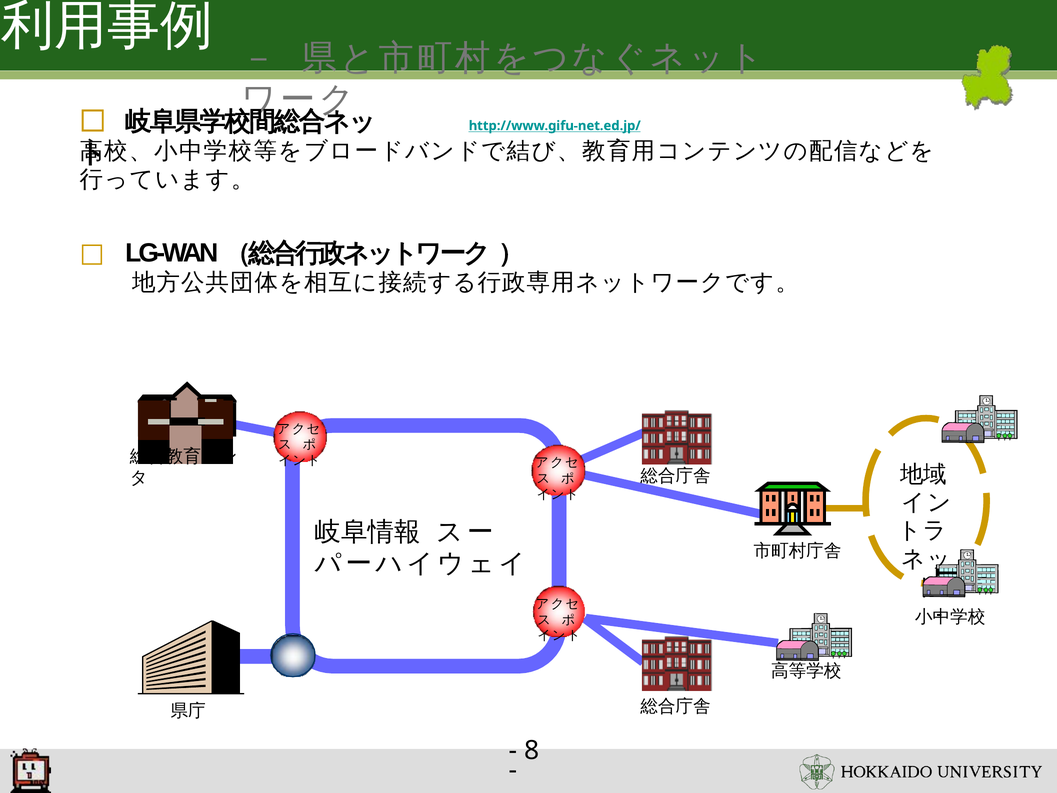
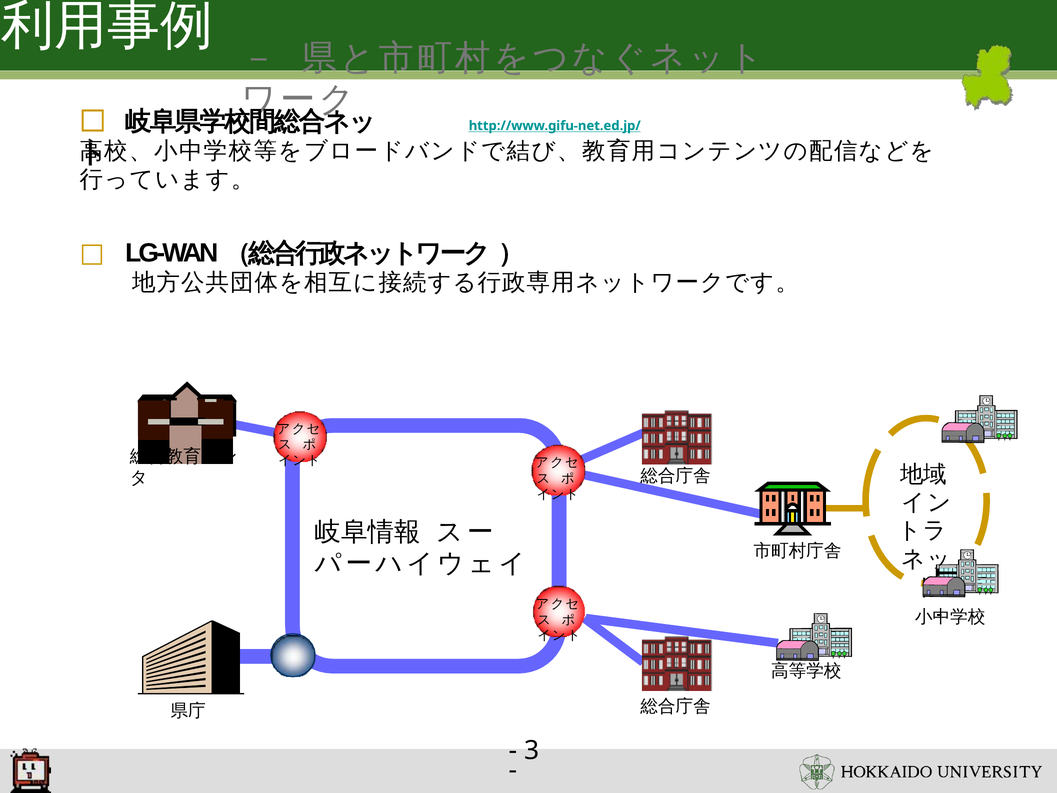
8: 8 -> 3
